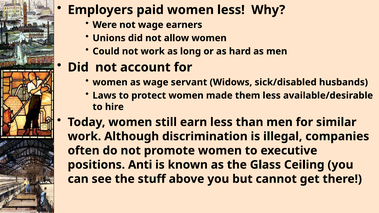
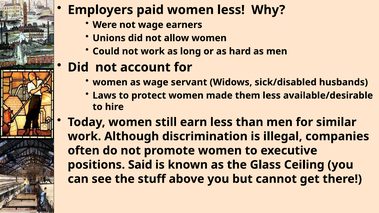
Anti: Anti -> Said
